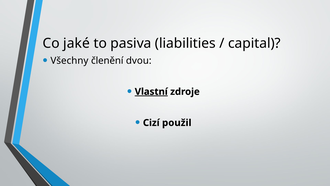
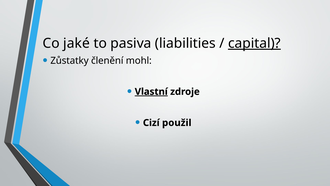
capital underline: none -> present
Všechny: Všechny -> Zůstatky
dvou: dvou -> mohl
